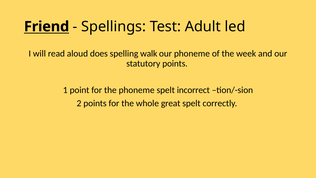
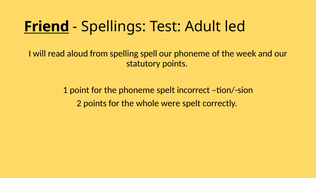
does: does -> from
walk: walk -> spell
great: great -> were
